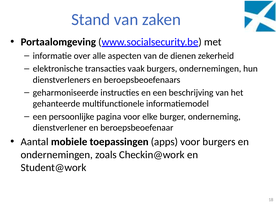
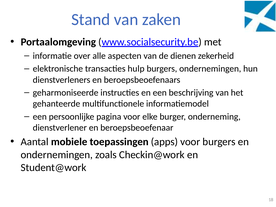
vaak: vaak -> hulp
